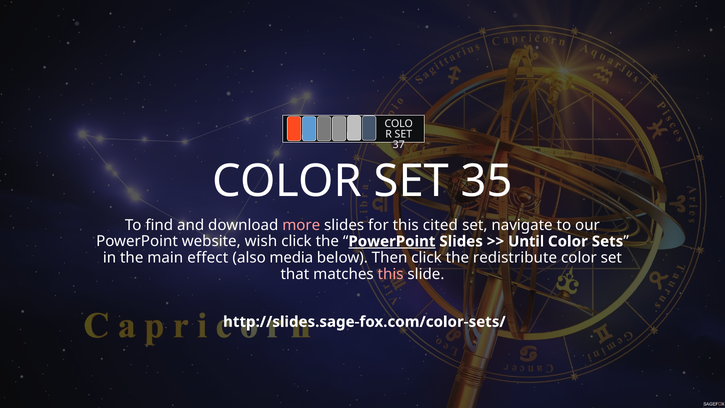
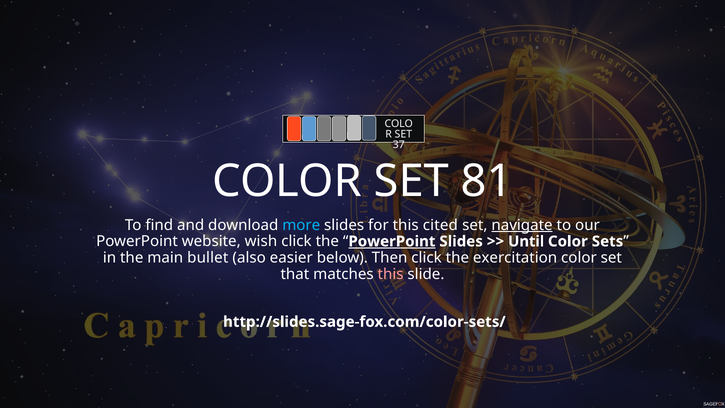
35: 35 -> 81
more colour: pink -> light blue
navigate underline: none -> present
effect: effect -> bullet
media: media -> easier
redistribute: redistribute -> exercitation
